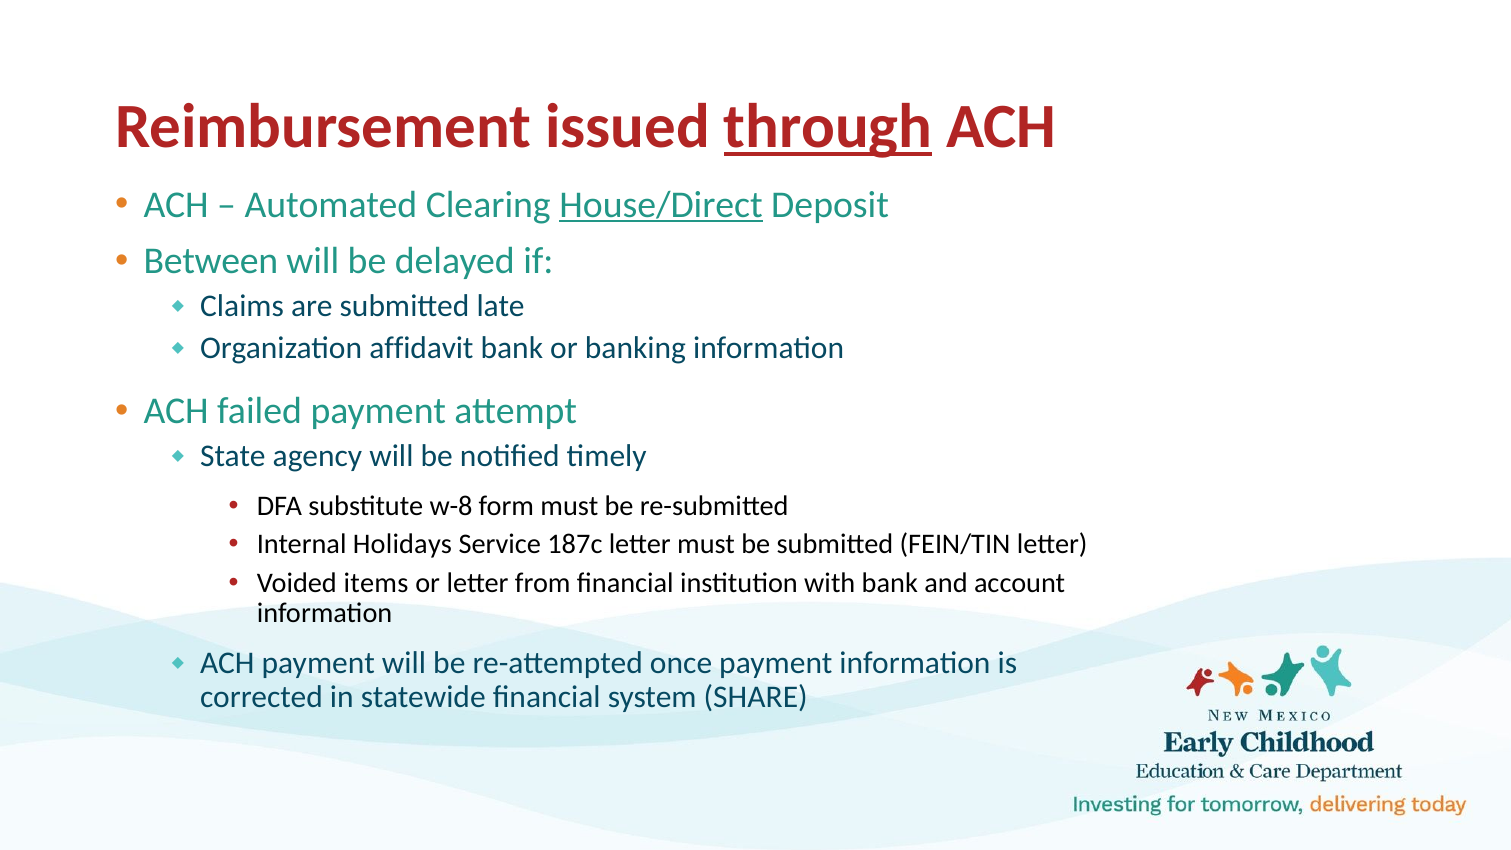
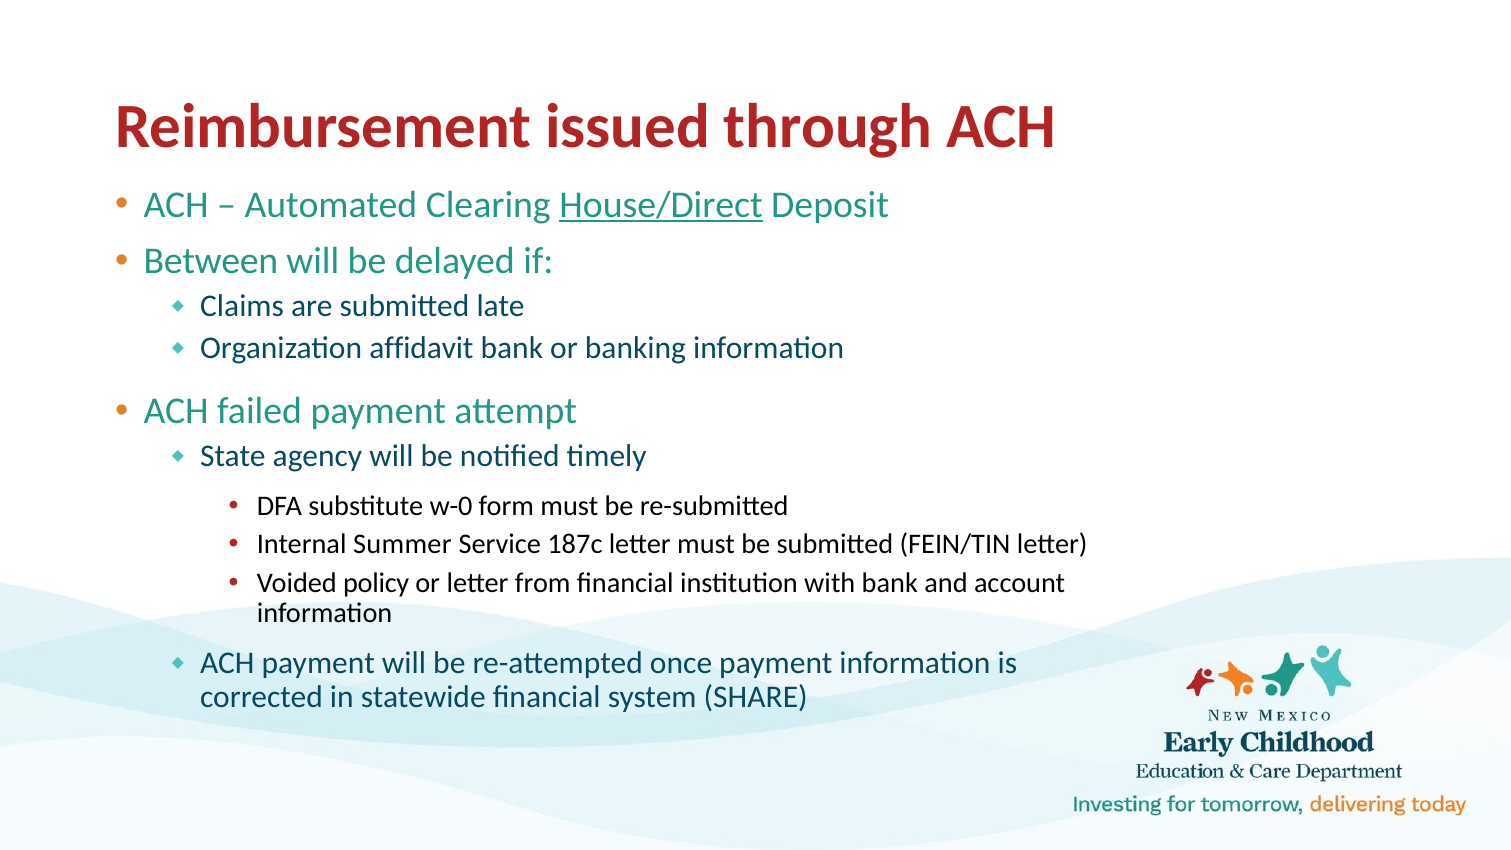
through underline: present -> none
w-8: w-8 -> w-0
Holidays: Holidays -> Summer
items: items -> policy
